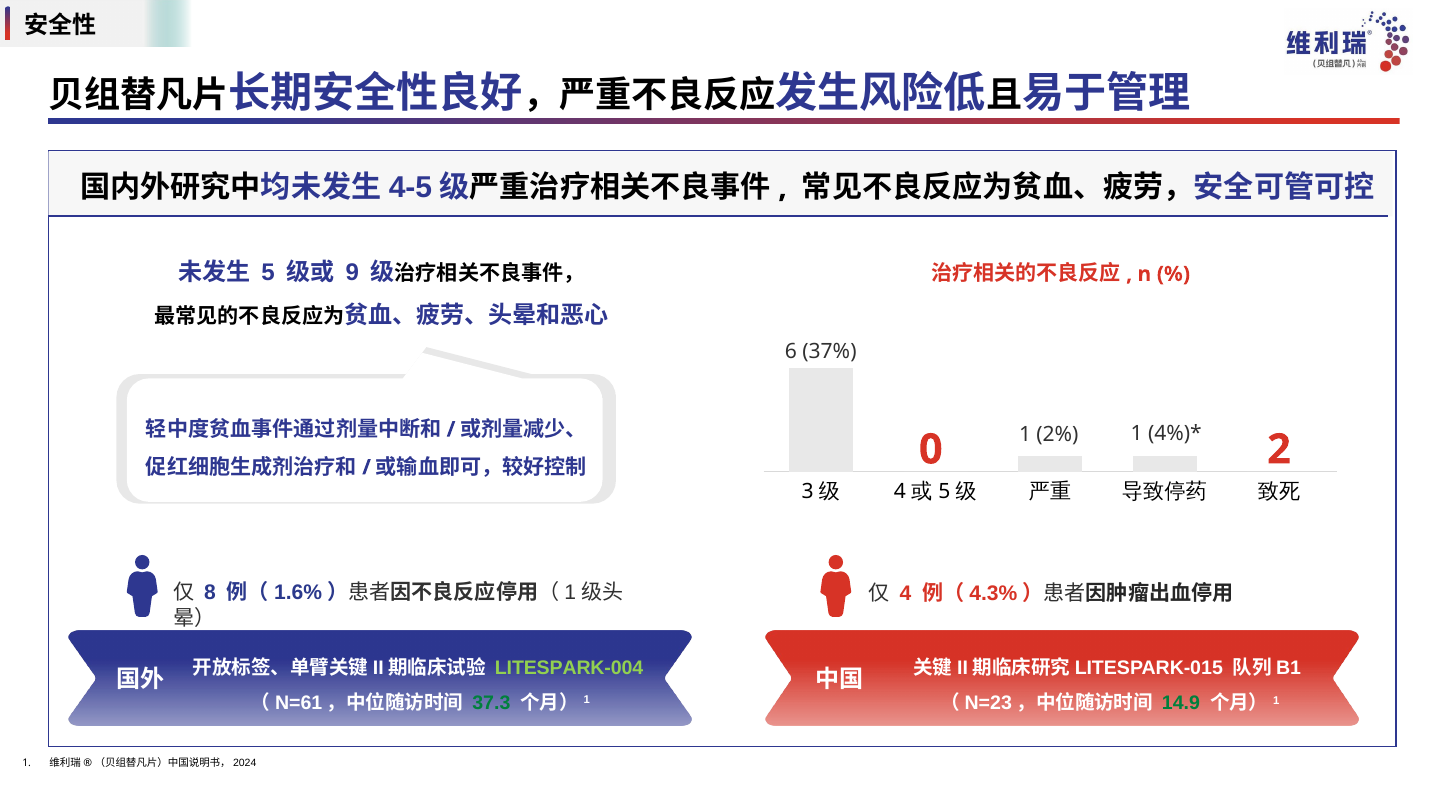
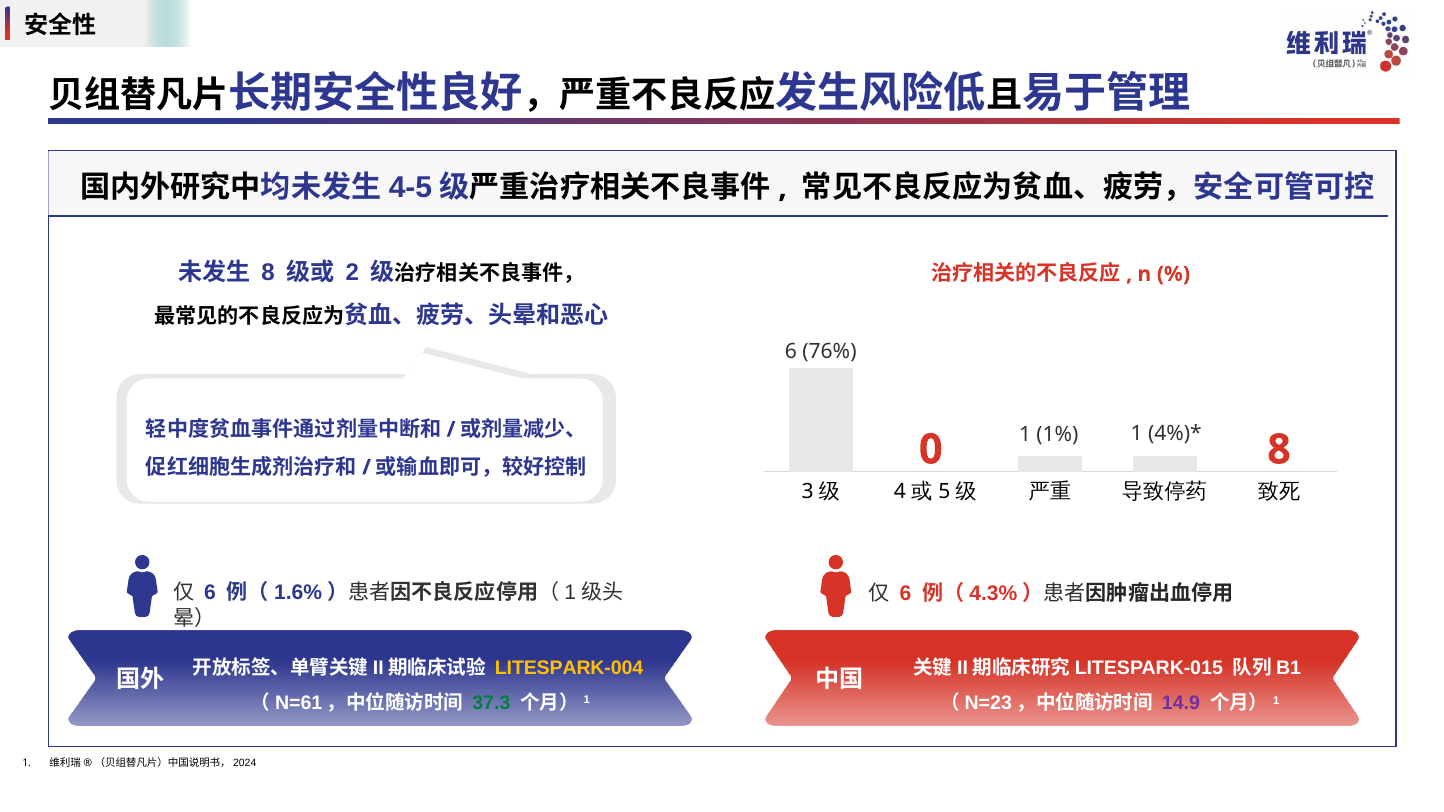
5 at (268, 272): 5 -> 8
9: 9 -> 2
37%: 37% -> 76%
2%: 2% -> 1%
0 2: 2 -> 8
8 at (210, 593): 8 -> 6
4 at (905, 593): 4 -> 6
LITESPARK-004 colour: light green -> yellow
14.9 colour: green -> purple
